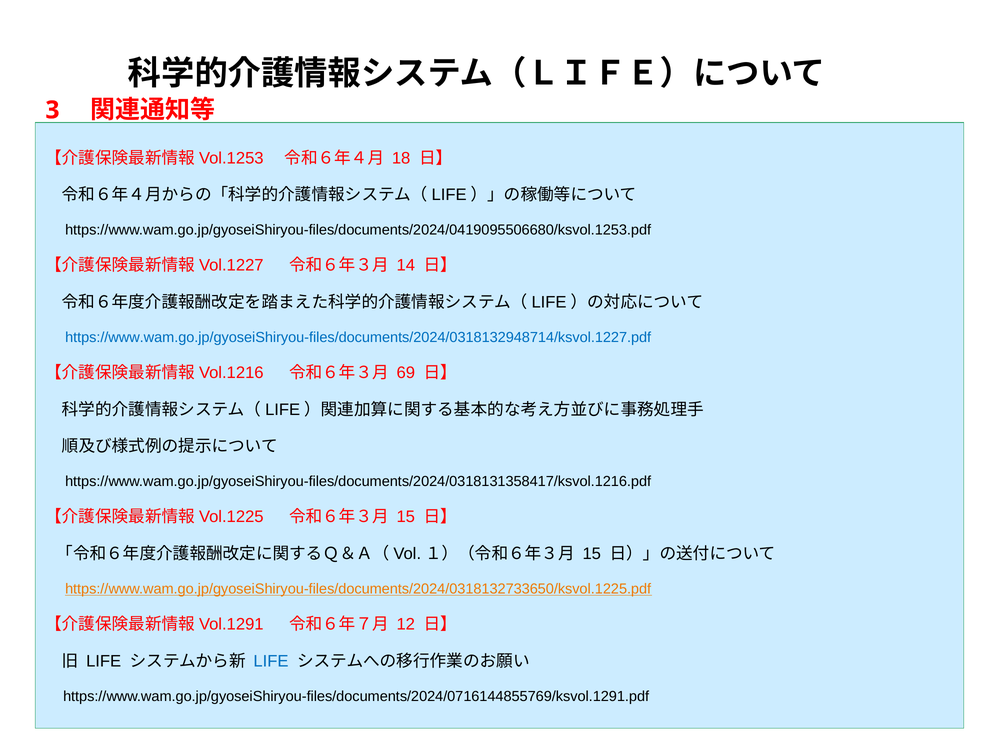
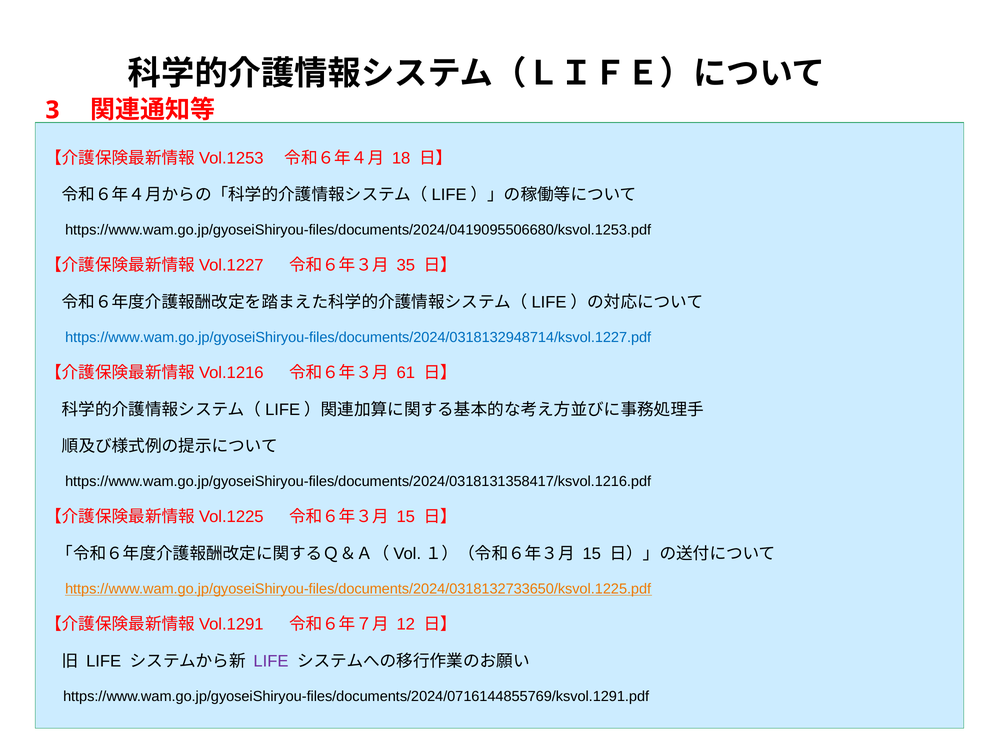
14: 14 -> 35
69: 69 -> 61
LIFE at (271, 661) colour: blue -> purple
